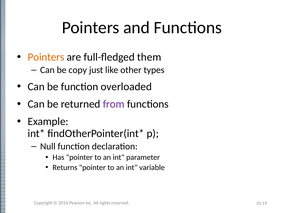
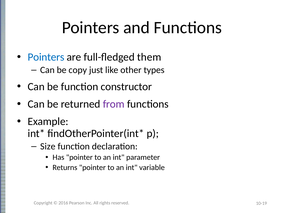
Pointers at (46, 57) colour: orange -> blue
overloaded: overloaded -> constructor
Null: Null -> Size
